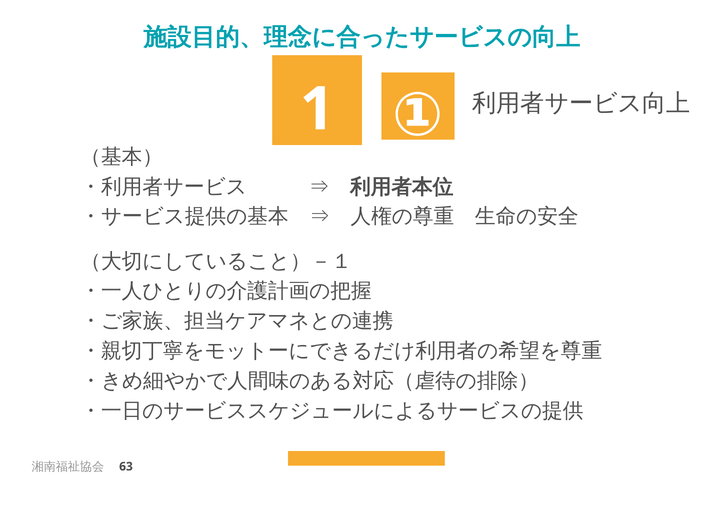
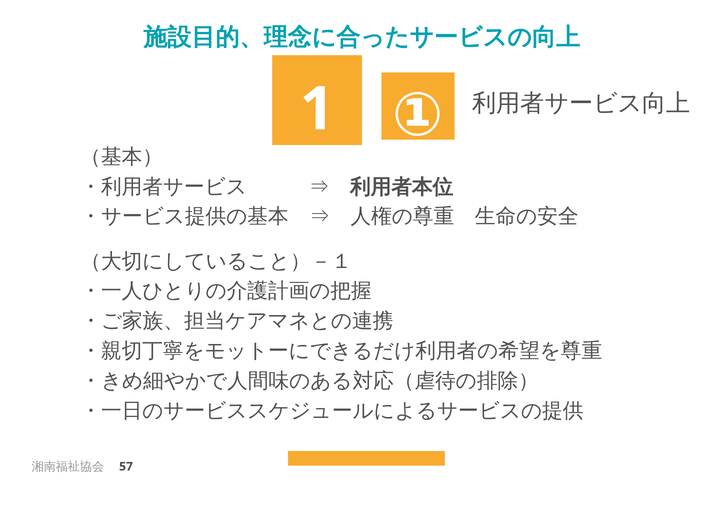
63: 63 -> 57
